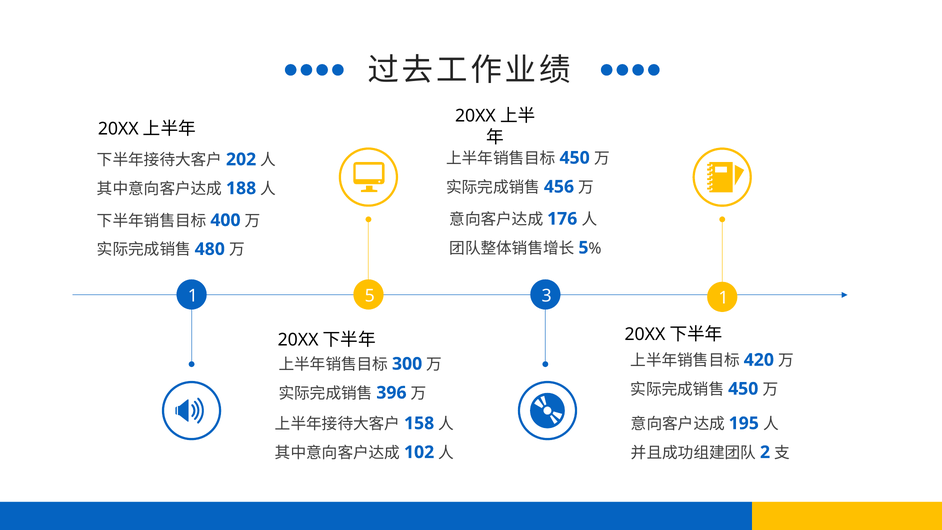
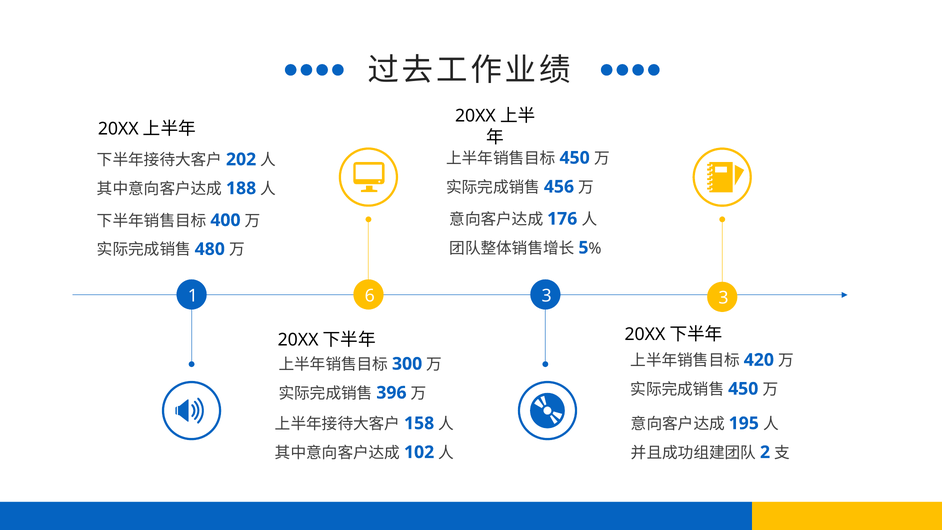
5: 5 -> 6
3 1: 1 -> 3
